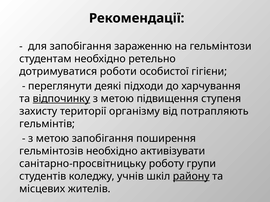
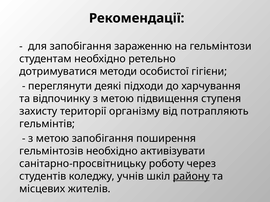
роботи: роботи -> методи
відпочинку underline: present -> none
групи: групи -> через
